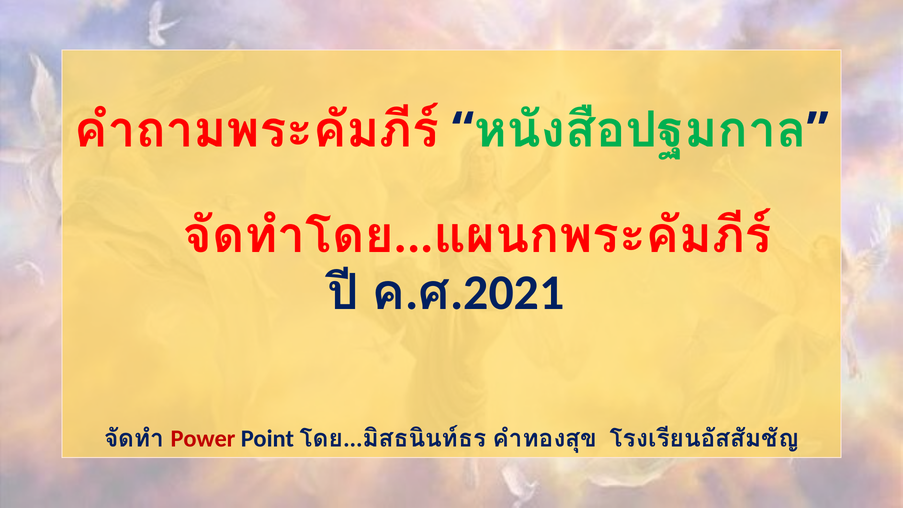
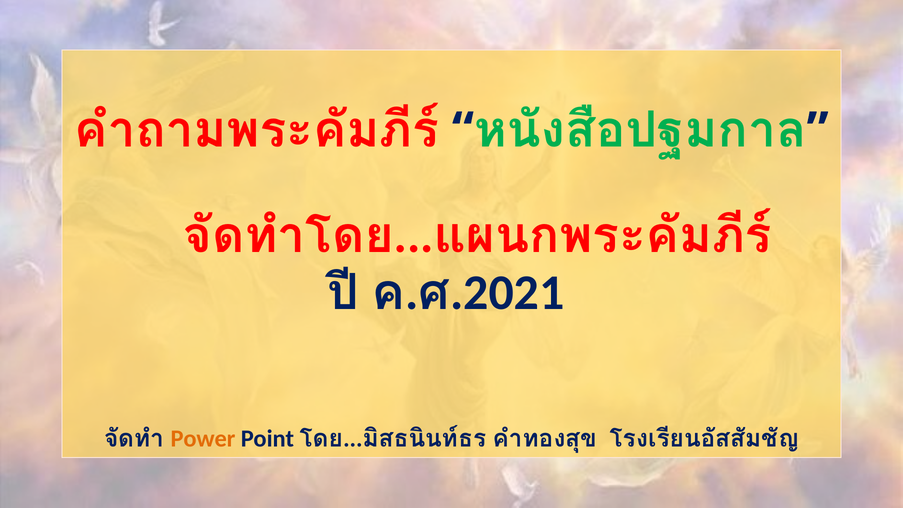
Power colour: red -> orange
